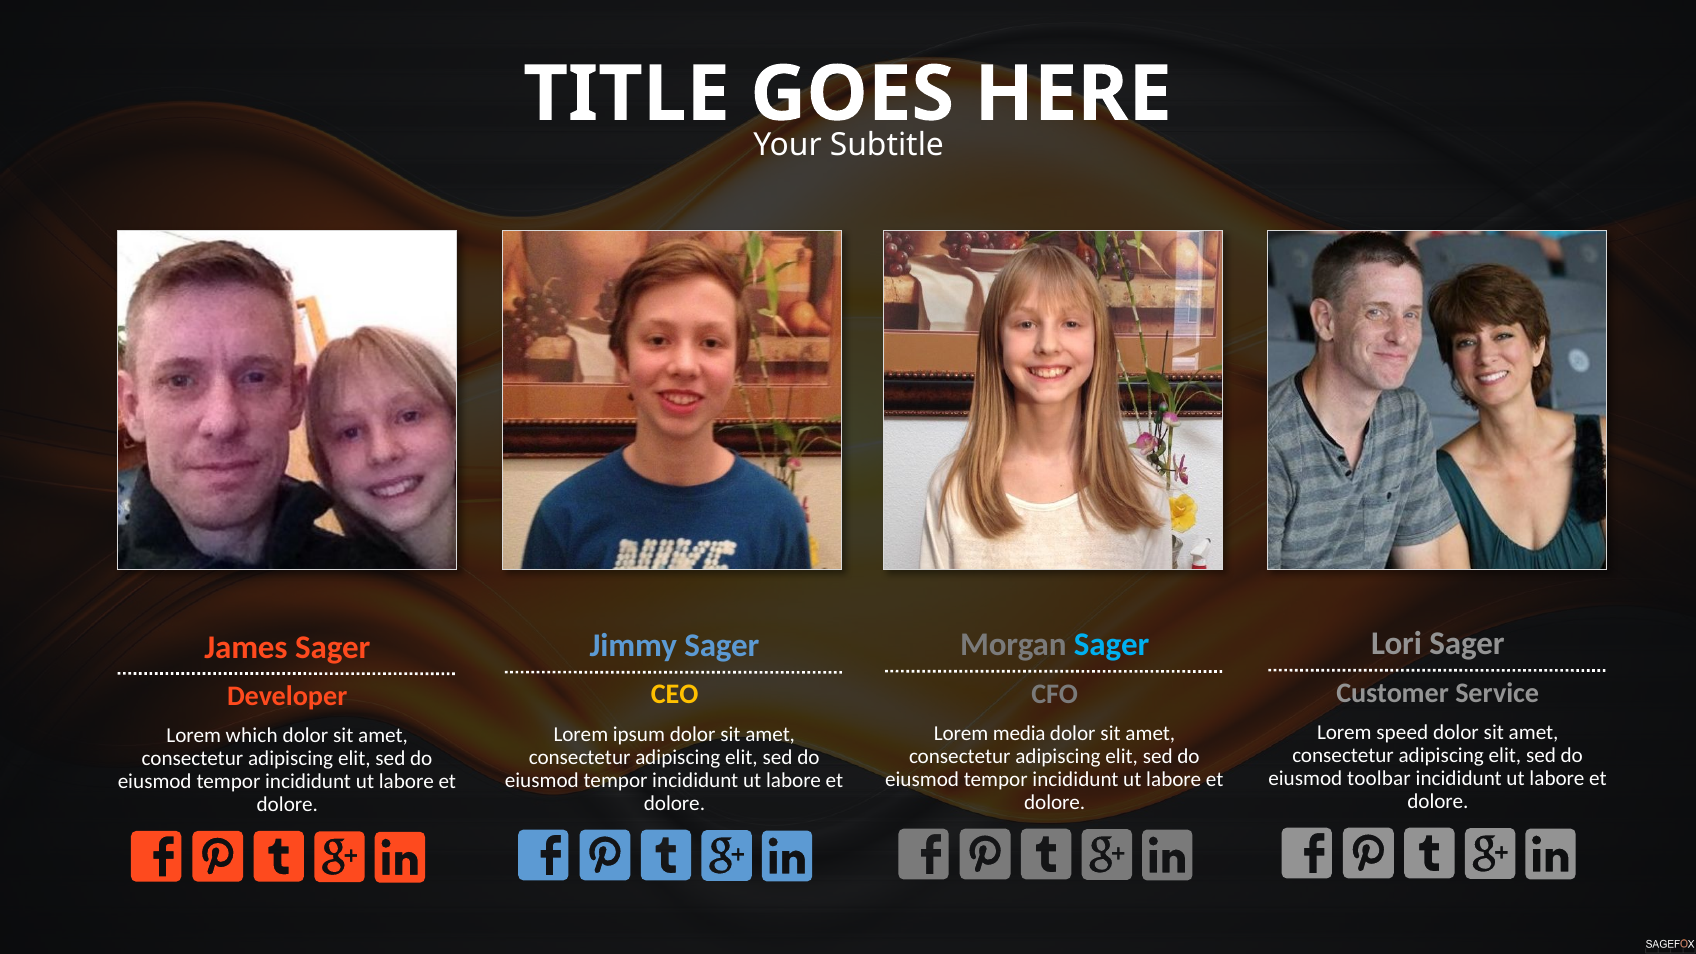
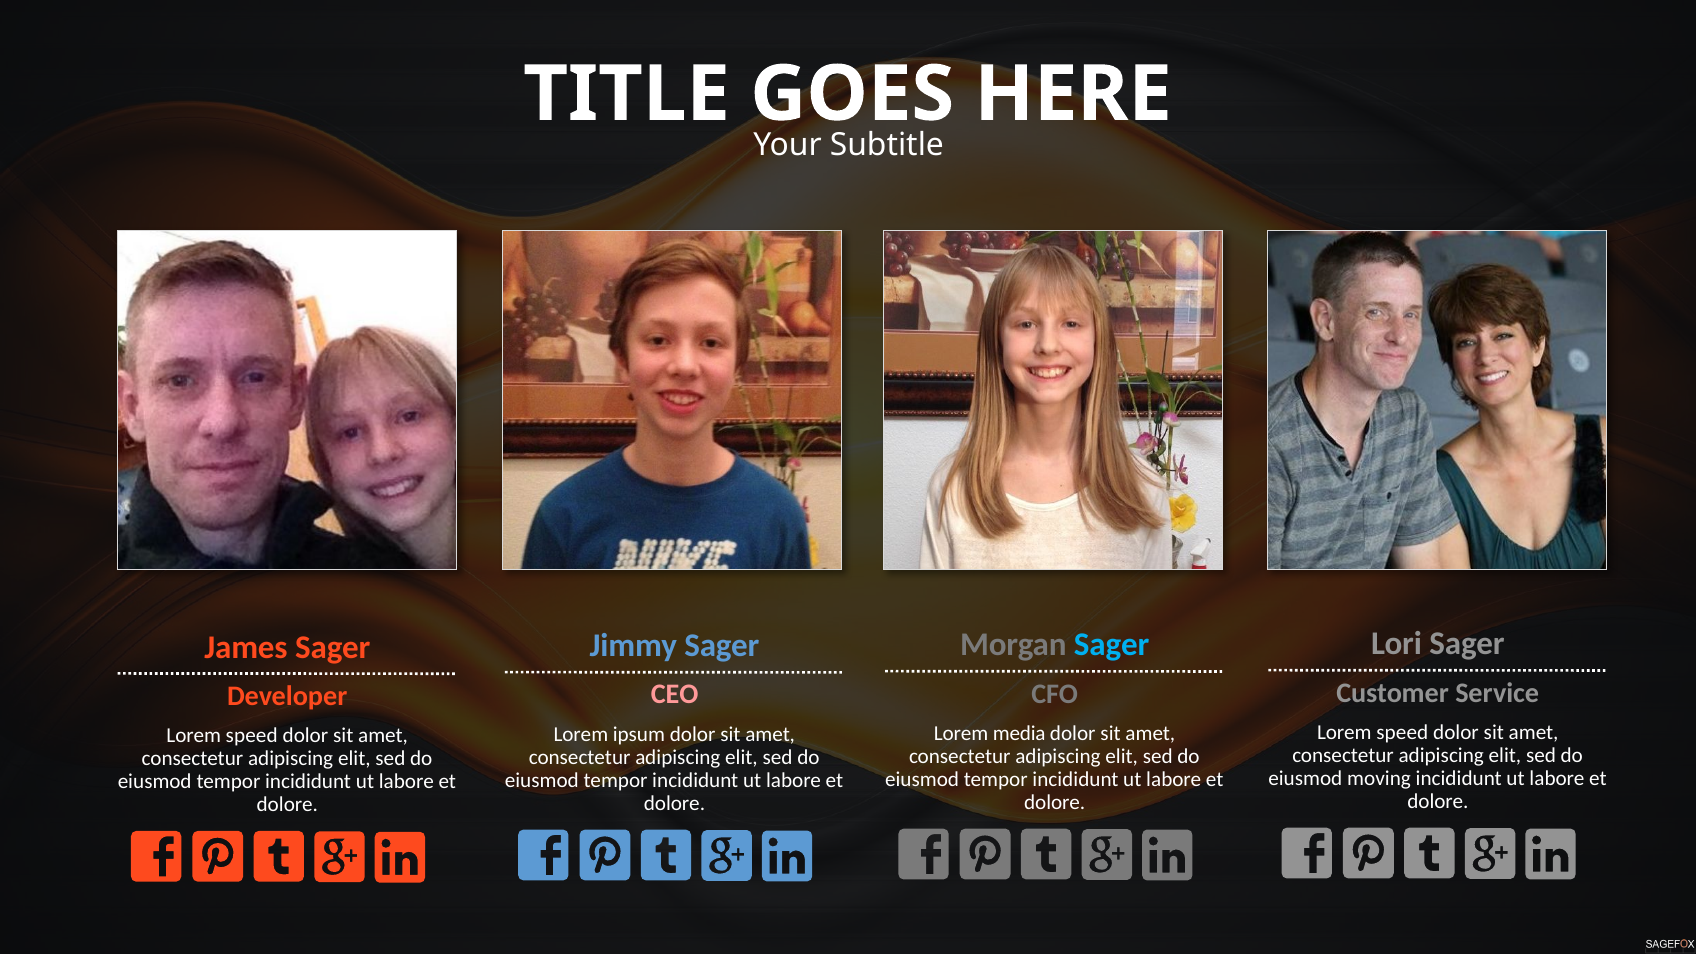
CEO colour: yellow -> pink
which at (252, 736): which -> speed
toolbar: toolbar -> moving
